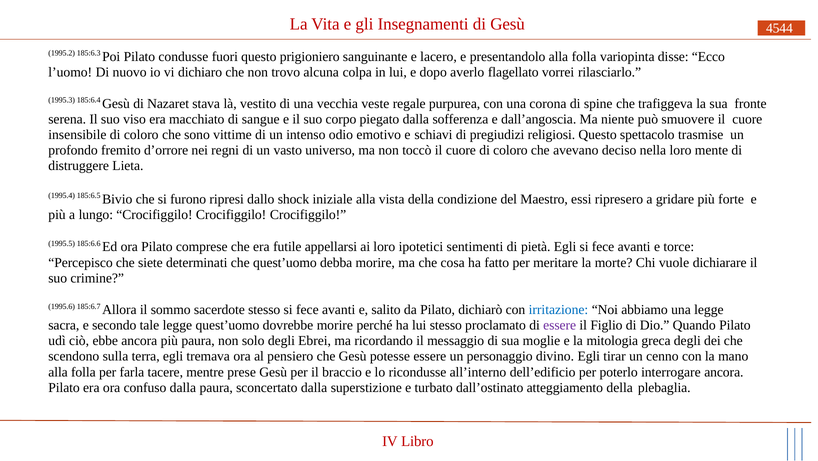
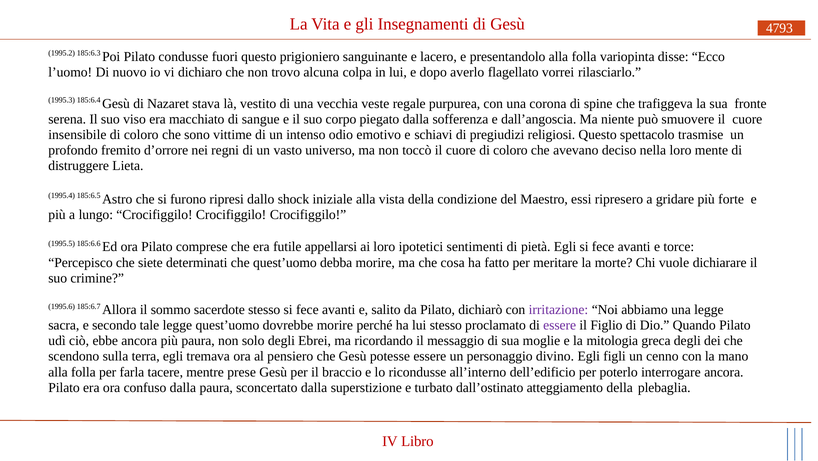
4544: 4544 -> 4793
Bivio: Bivio -> Astro
irritazione colour: blue -> purple
tirar: tirar -> figli
